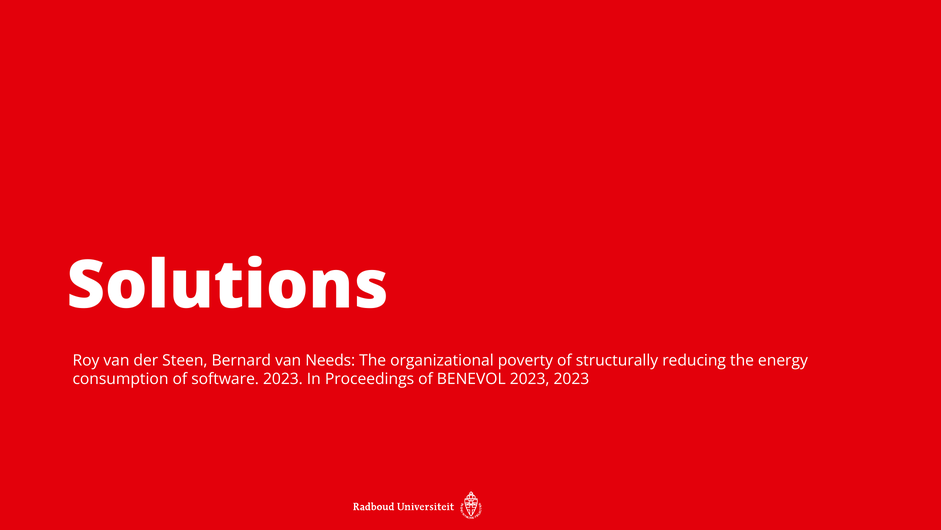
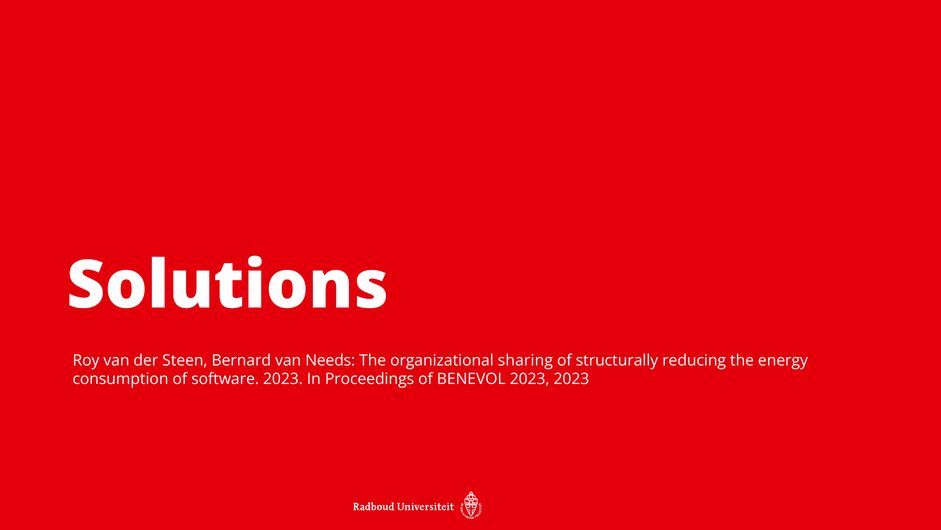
poverty: poverty -> sharing
